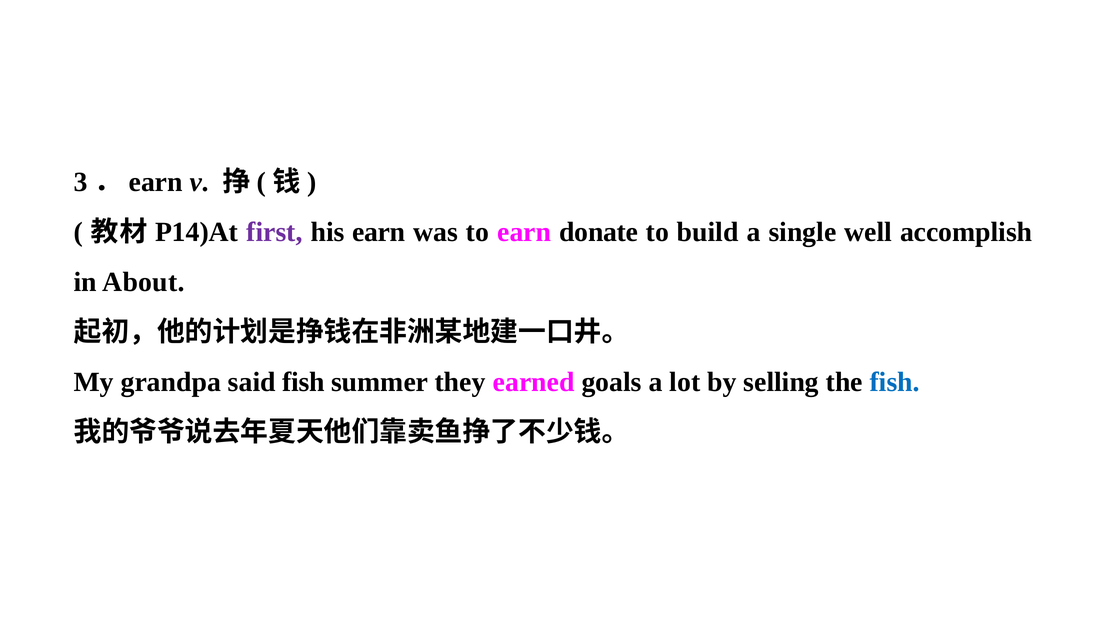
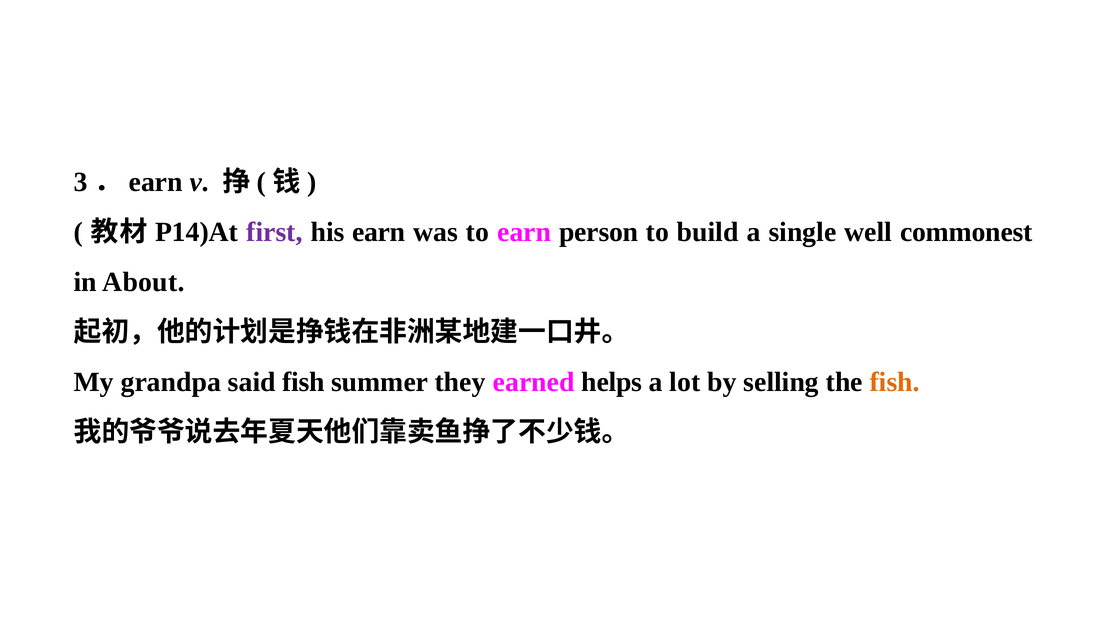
donate: donate -> person
accomplish: accomplish -> commonest
goals: goals -> helps
fish at (895, 382) colour: blue -> orange
